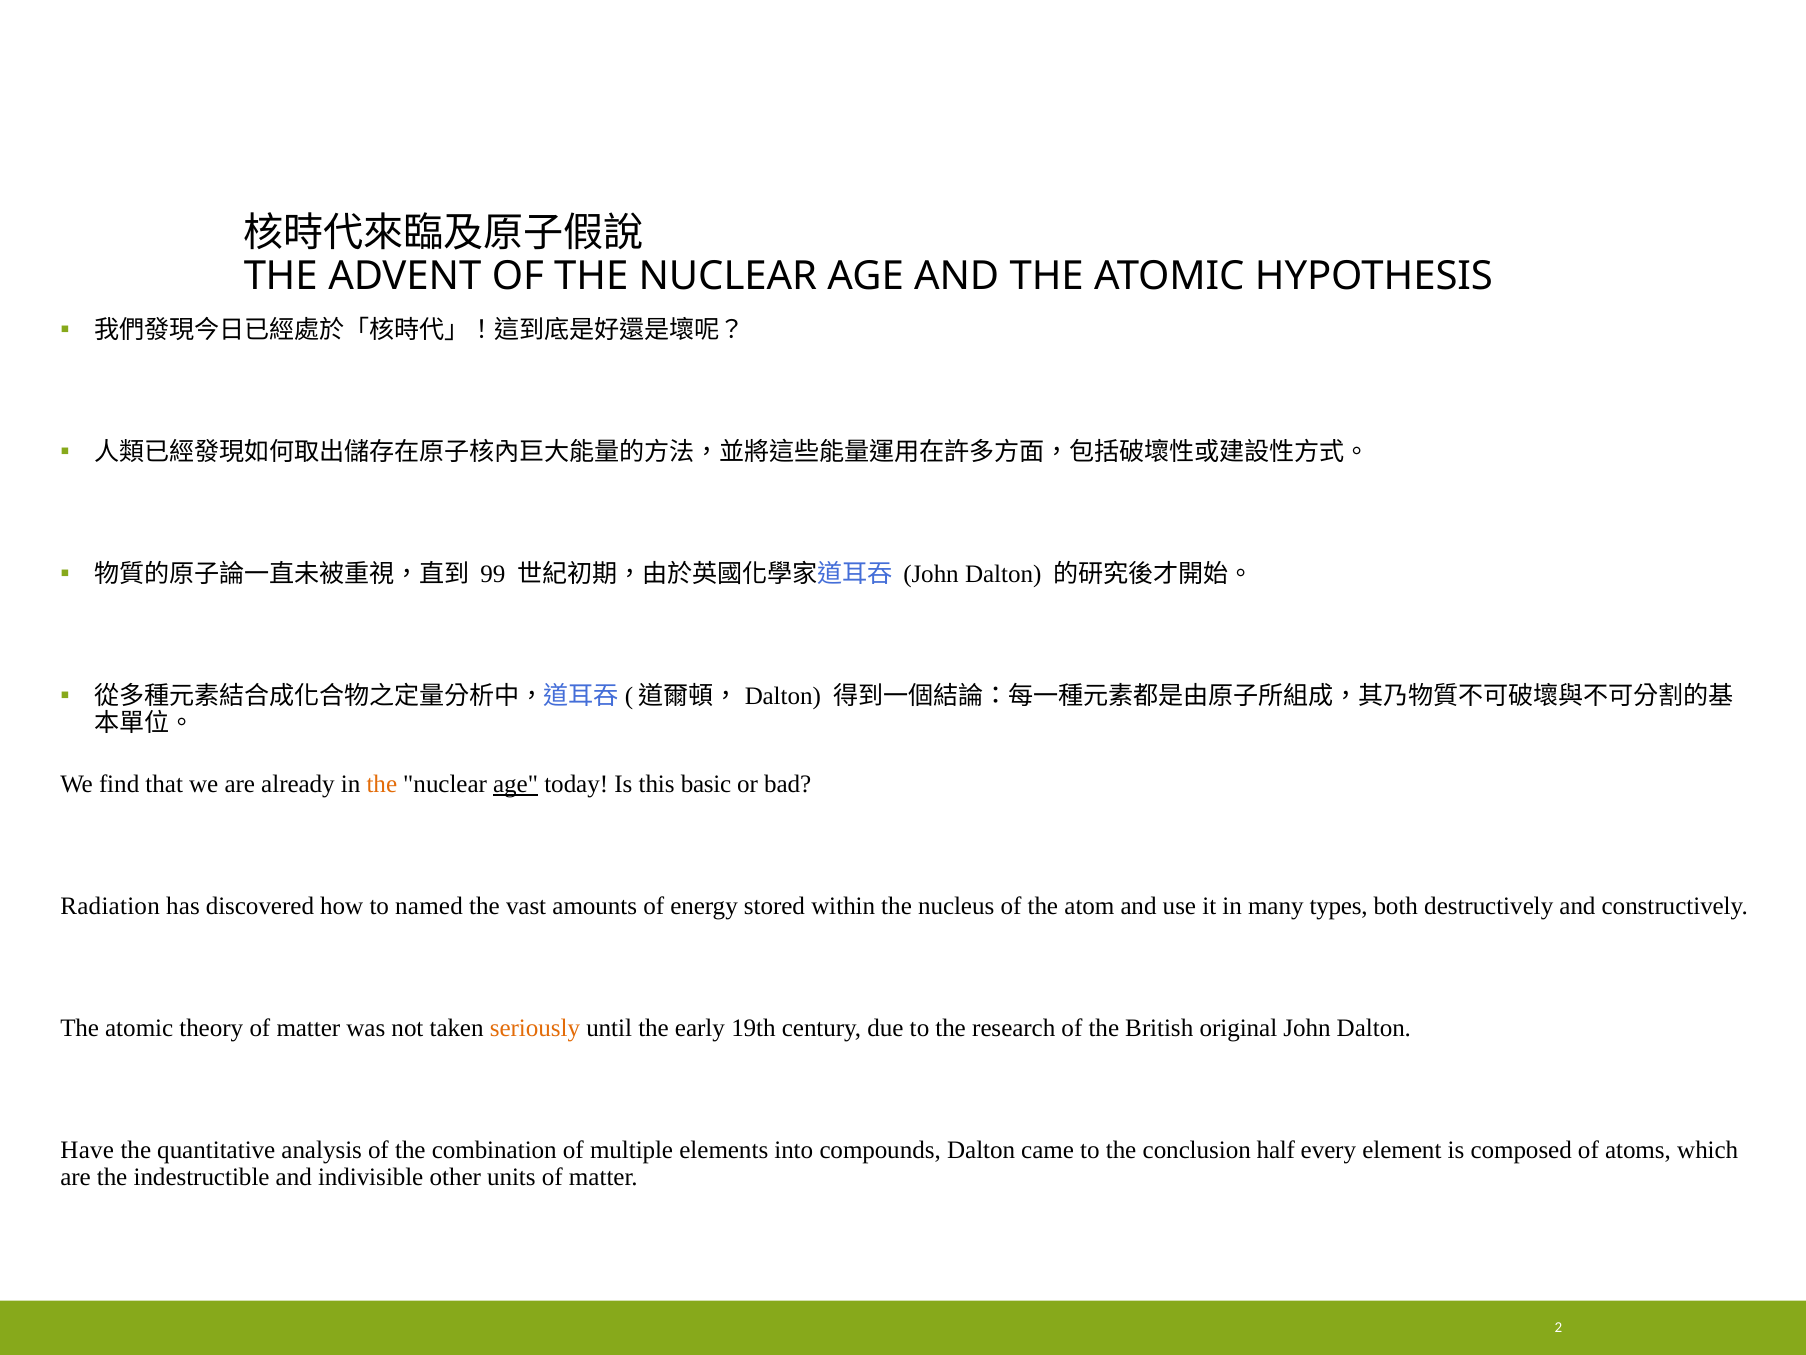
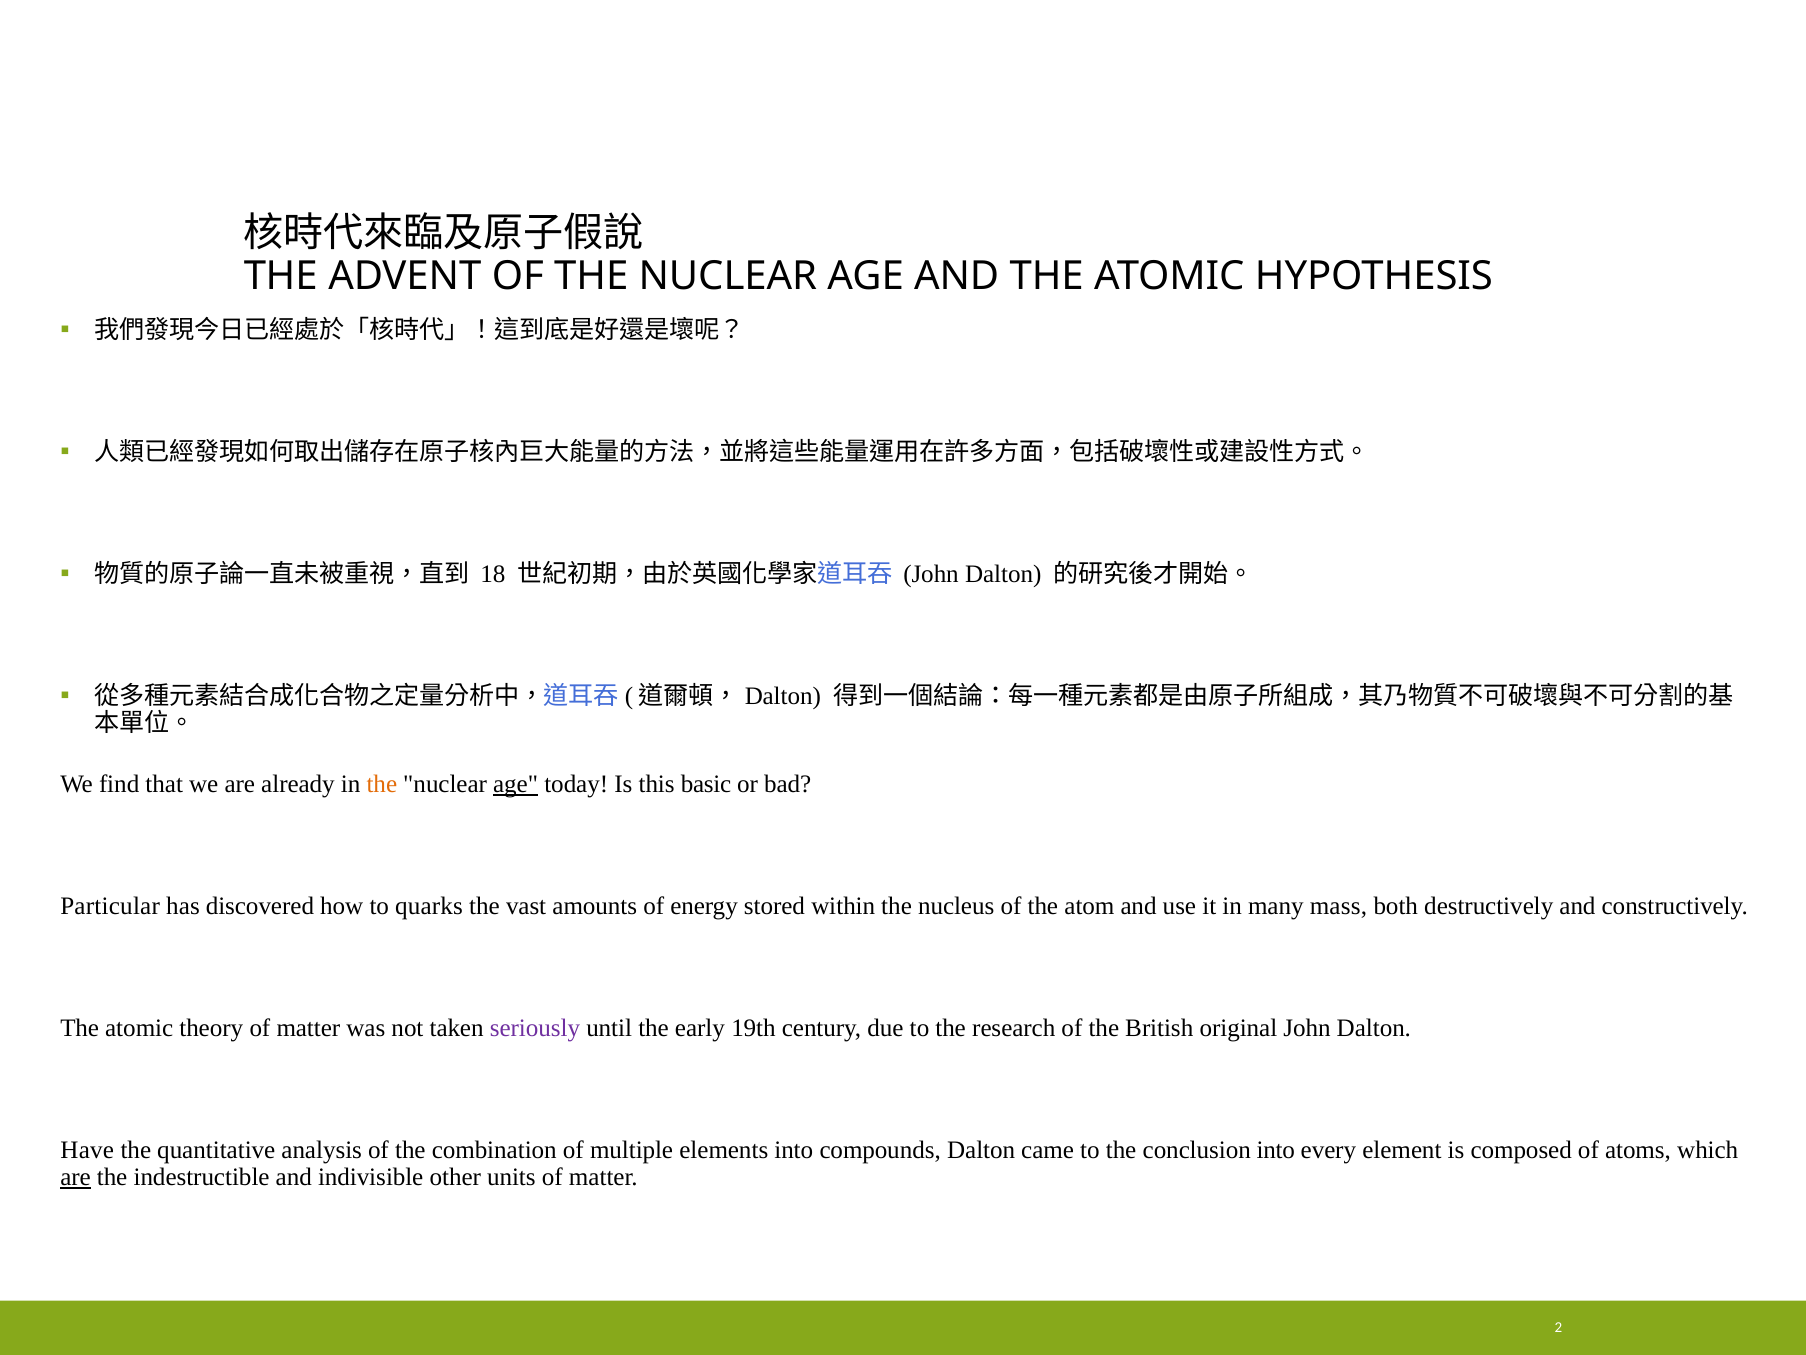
99: 99 -> 18
Radiation: Radiation -> Particular
named: named -> quarks
types: types -> mass
seriously colour: orange -> purple
conclusion half: half -> into
are at (76, 1177) underline: none -> present
